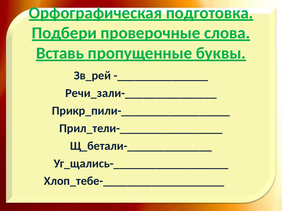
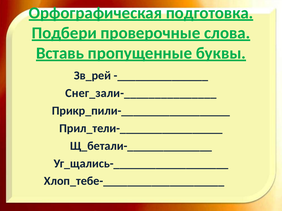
Речи_зали-_______________: Речи_зали-_______________ -> Снег_зали-_______________
